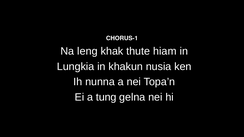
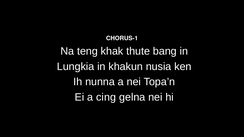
leng: leng -> teng
hiam: hiam -> bang
tung: tung -> cing
